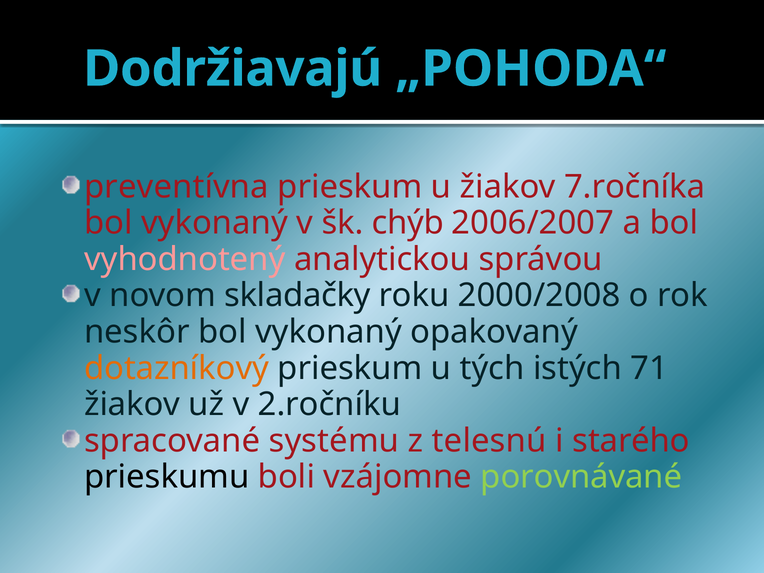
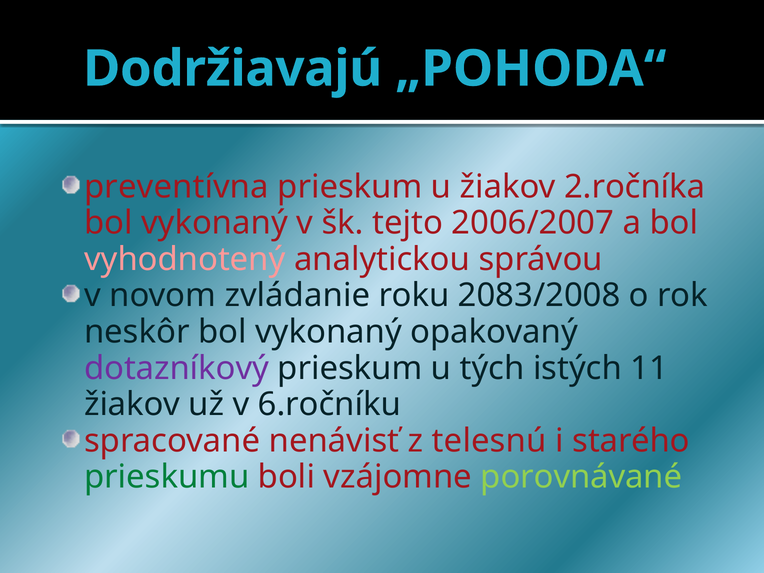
7.ročníka: 7.ročníka -> 2.ročníka
chýb: chýb -> tejto
skladačky: skladačky -> zvládanie
2000/2008: 2000/2008 -> 2083/2008
dotazníkový colour: orange -> purple
71: 71 -> 11
2.ročníku: 2.ročníku -> 6.ročníku
systému: systému -> nenávisť
prieskumu colour: black -> green
